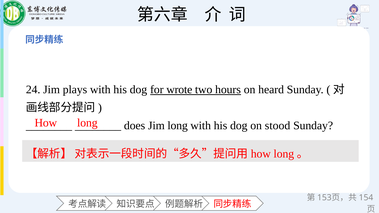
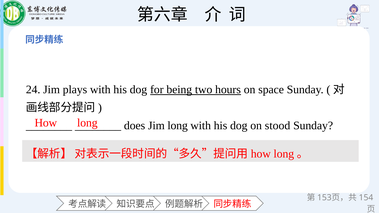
wrote: wrote -> being
heard: heard -> space
